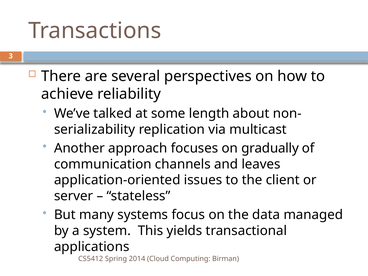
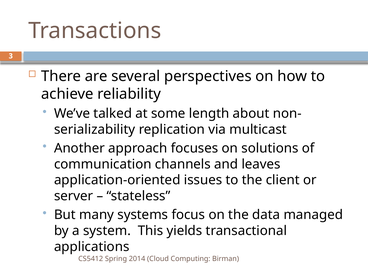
gradually: gradually -> solutions
